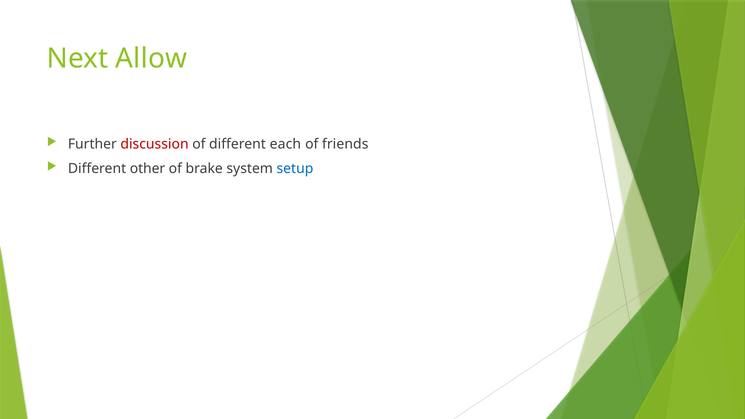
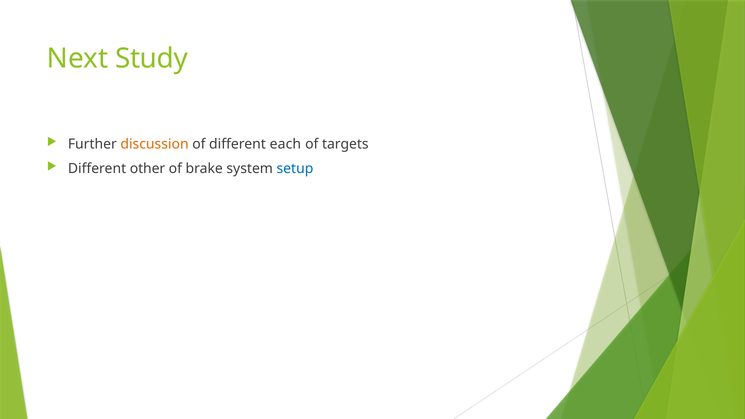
Allow: Allow -> Study
discussion colour: red -> orange
friends: friends -> targets
